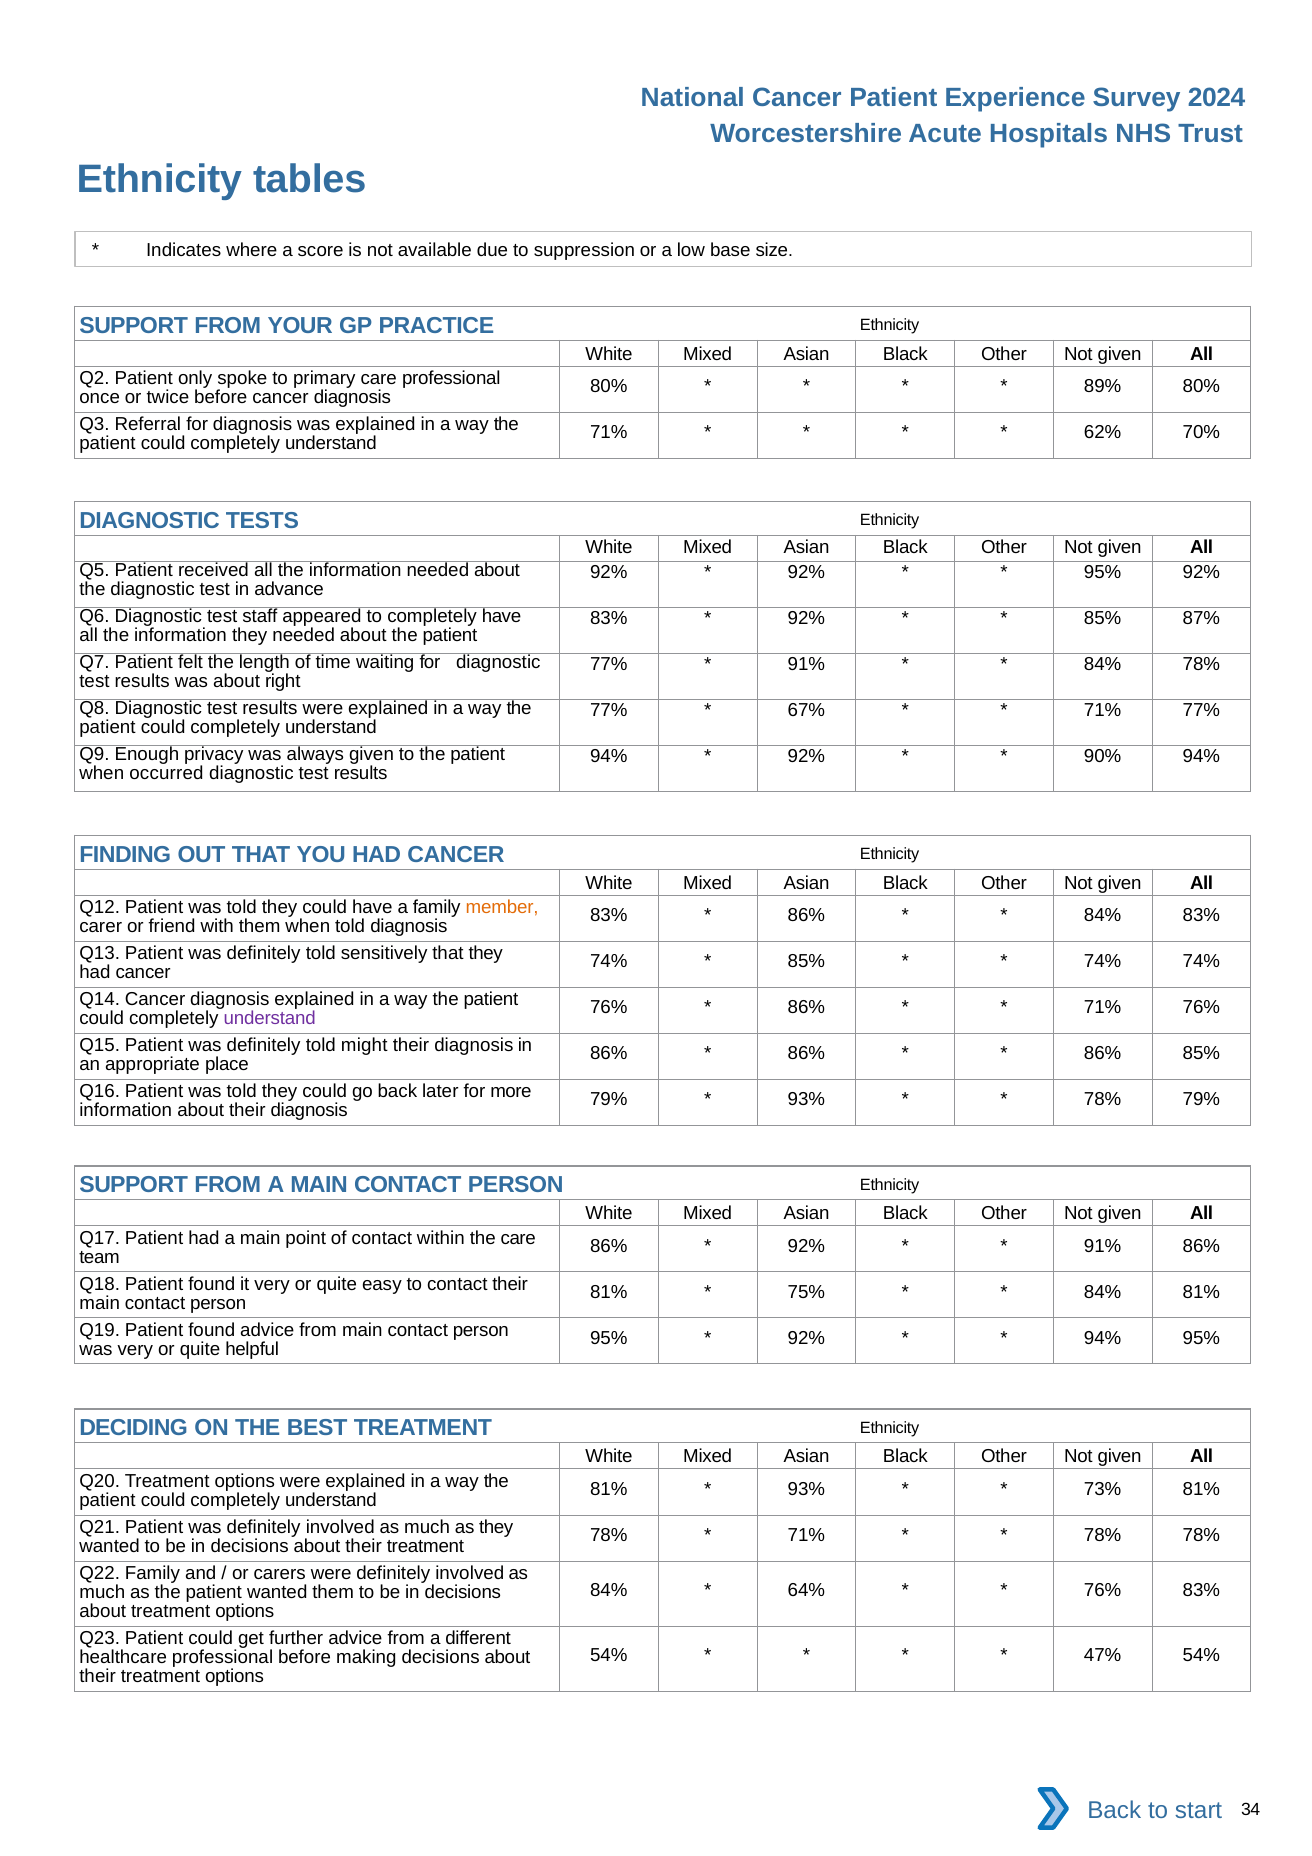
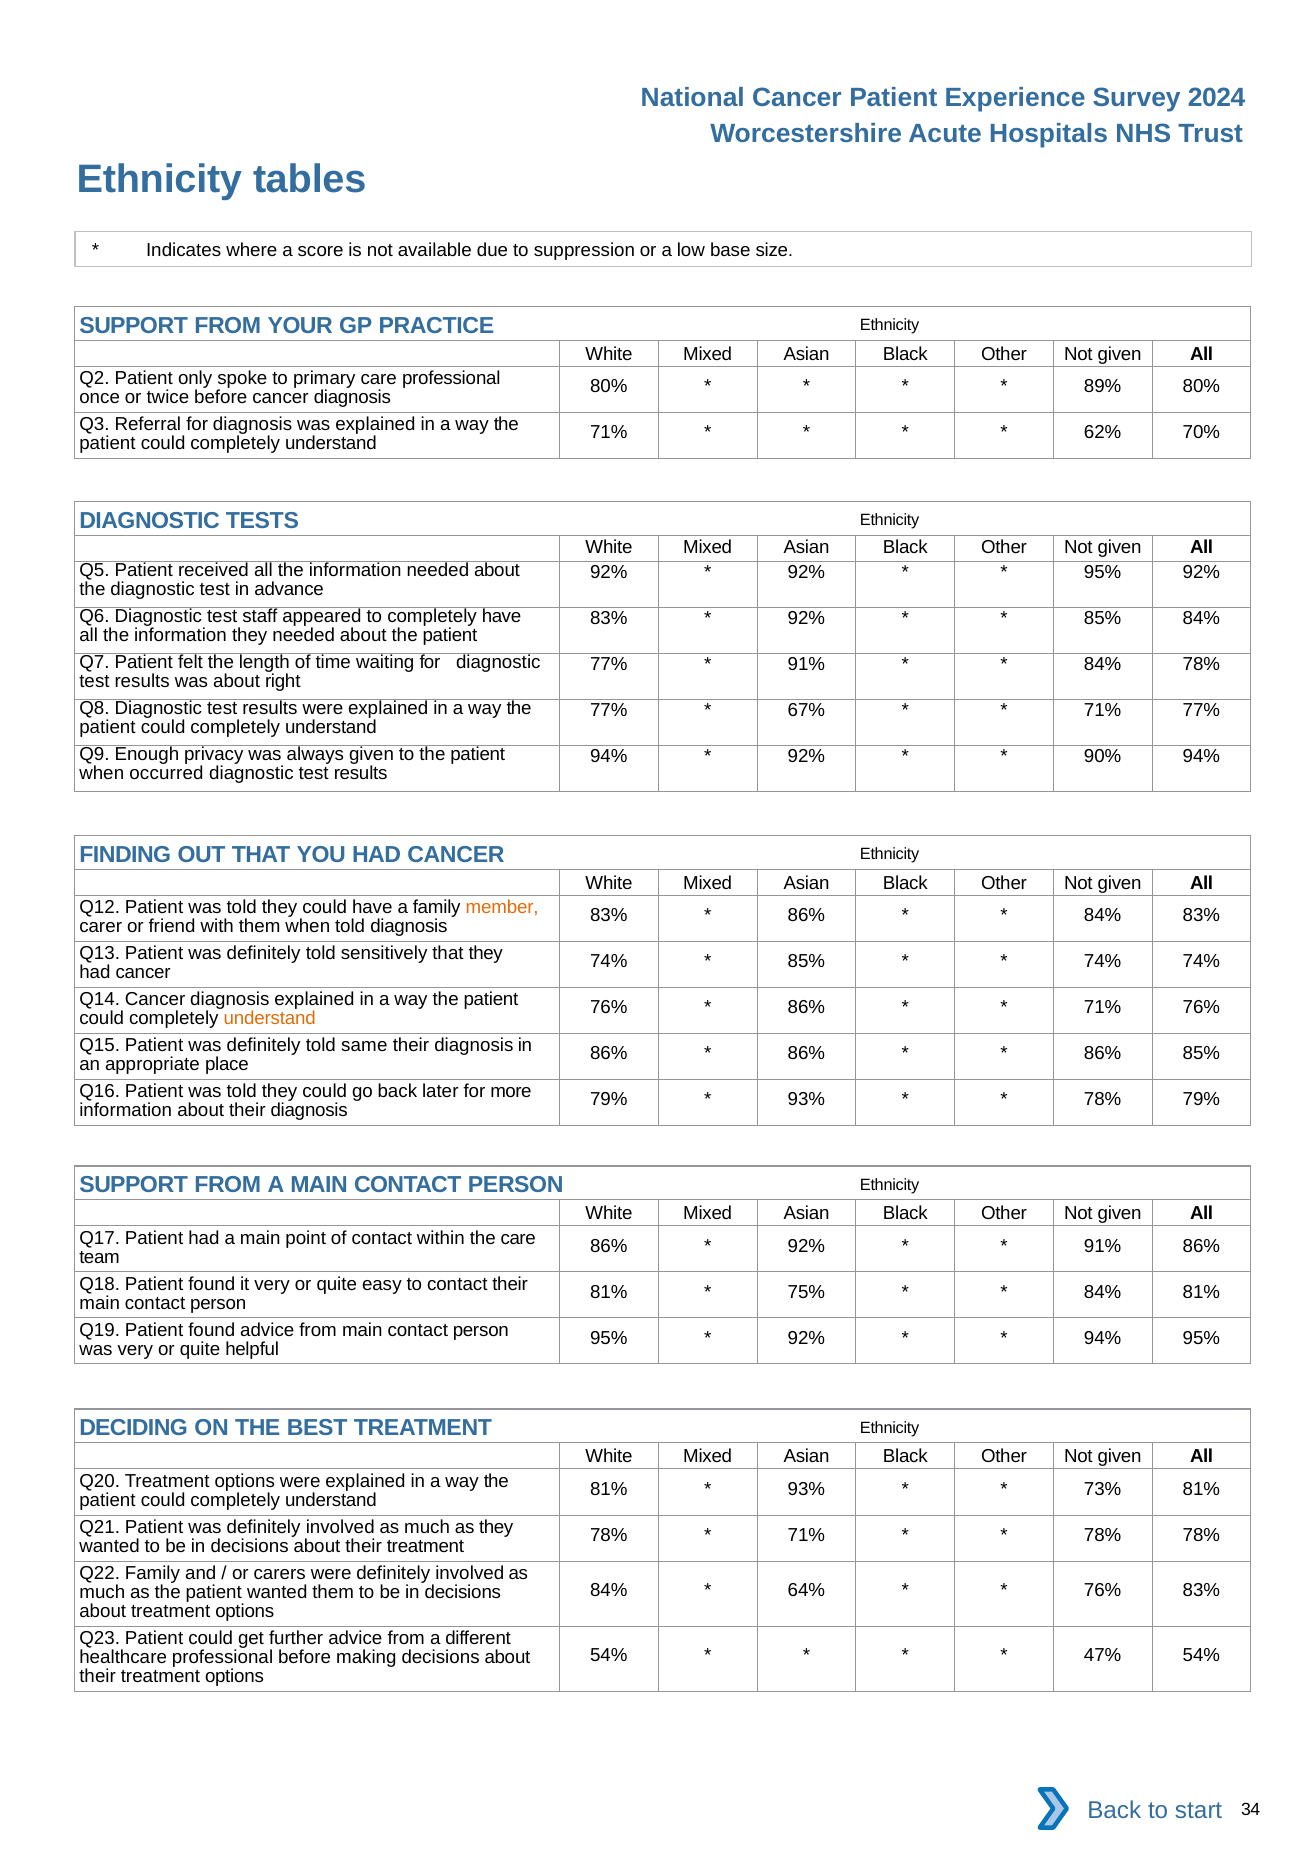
85% 87%: 87% -> 84%
understand at (270, 1019) colour: purple -> orange
might: might -> same
